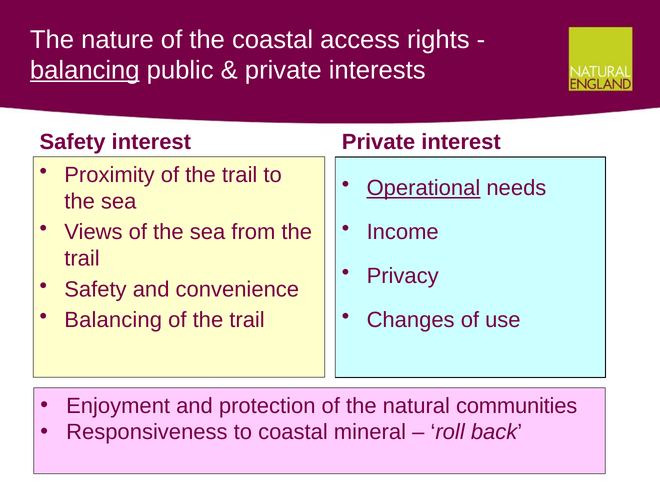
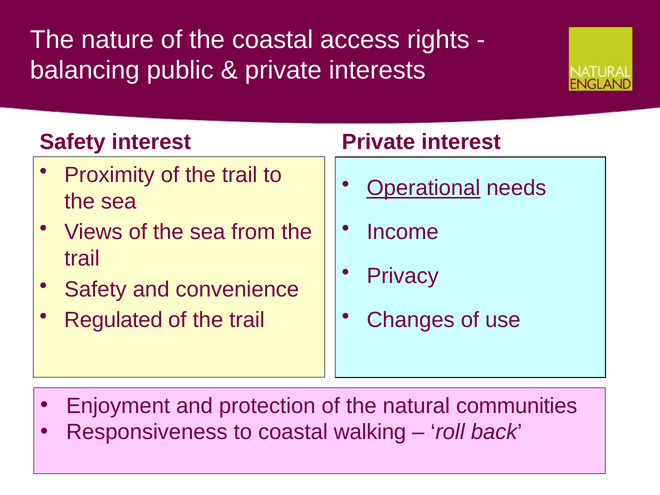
balancing at (85, 70) underline: present -> none
Balancing at (113, 320): Balancing -> Regulated
mineral: mineral -> walking
